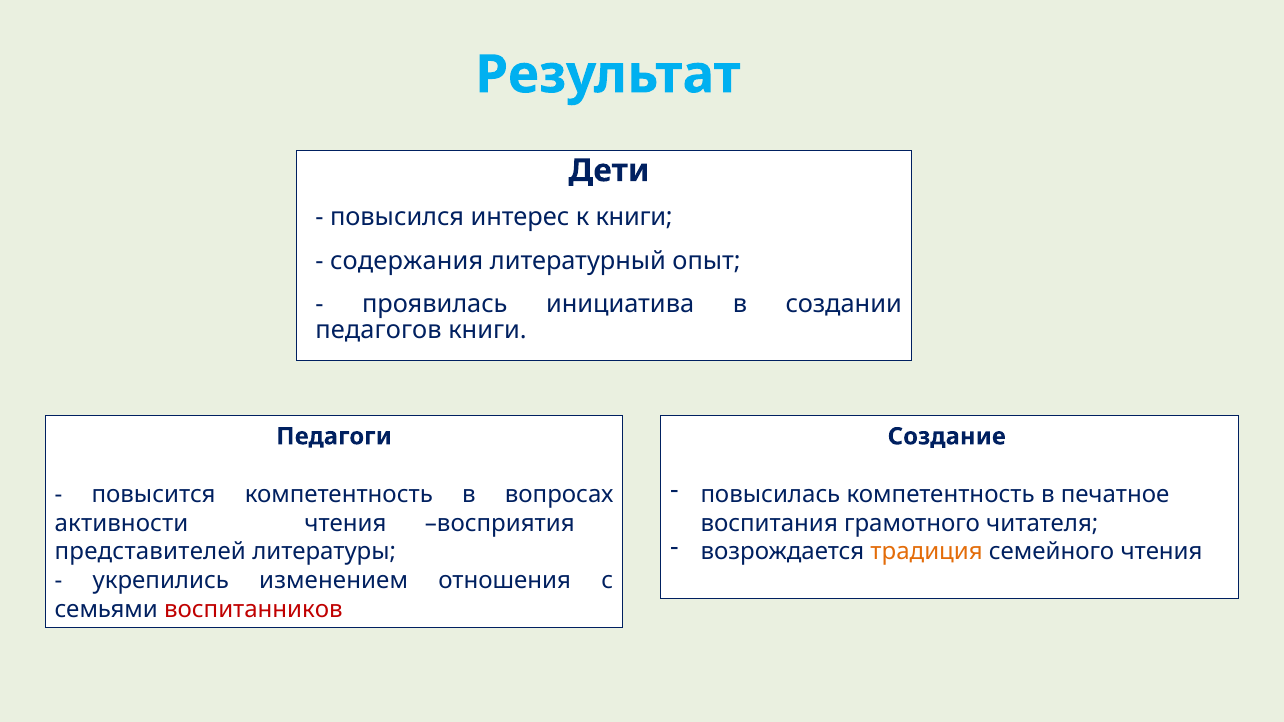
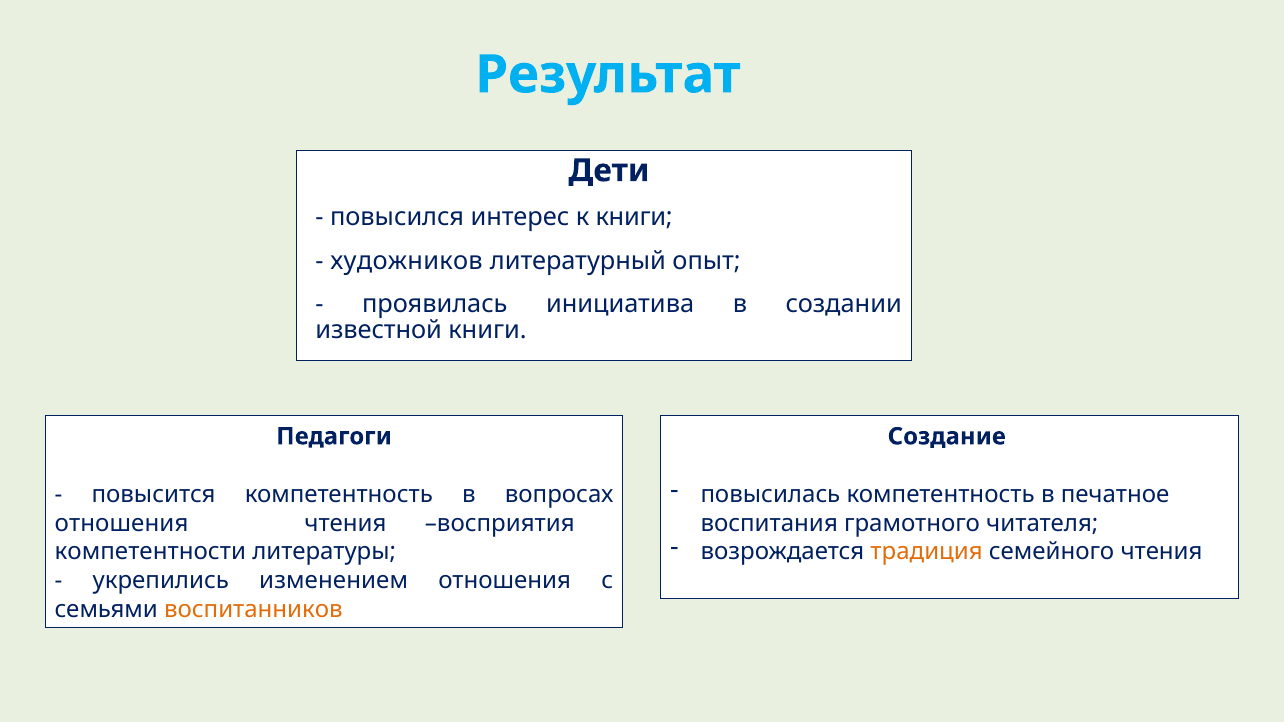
содержания: содержания -> художников
педагогов: педагогов -> известной
активности at (122, 523): активности -> отношения
представителей: представителей -> компетентности
воспитанников colour: red -> orange
